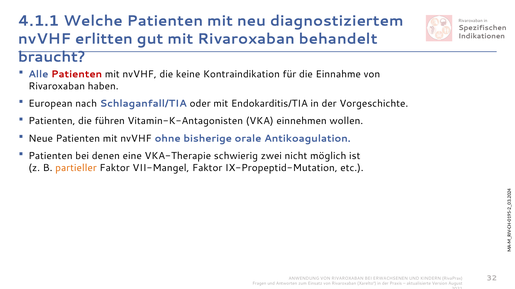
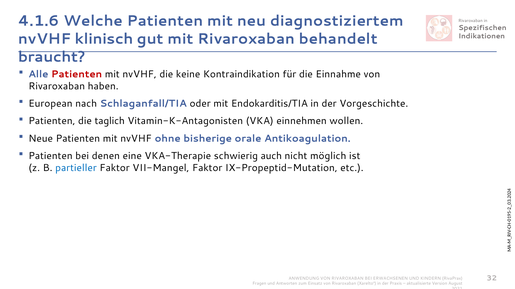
4.1.1: 4.1.1 -> 4.1.6
erlitten: erlitten -> klinisch
führen: führen -> taglich
zwei: zwei -> auch
partieller colour: orange -> blue
